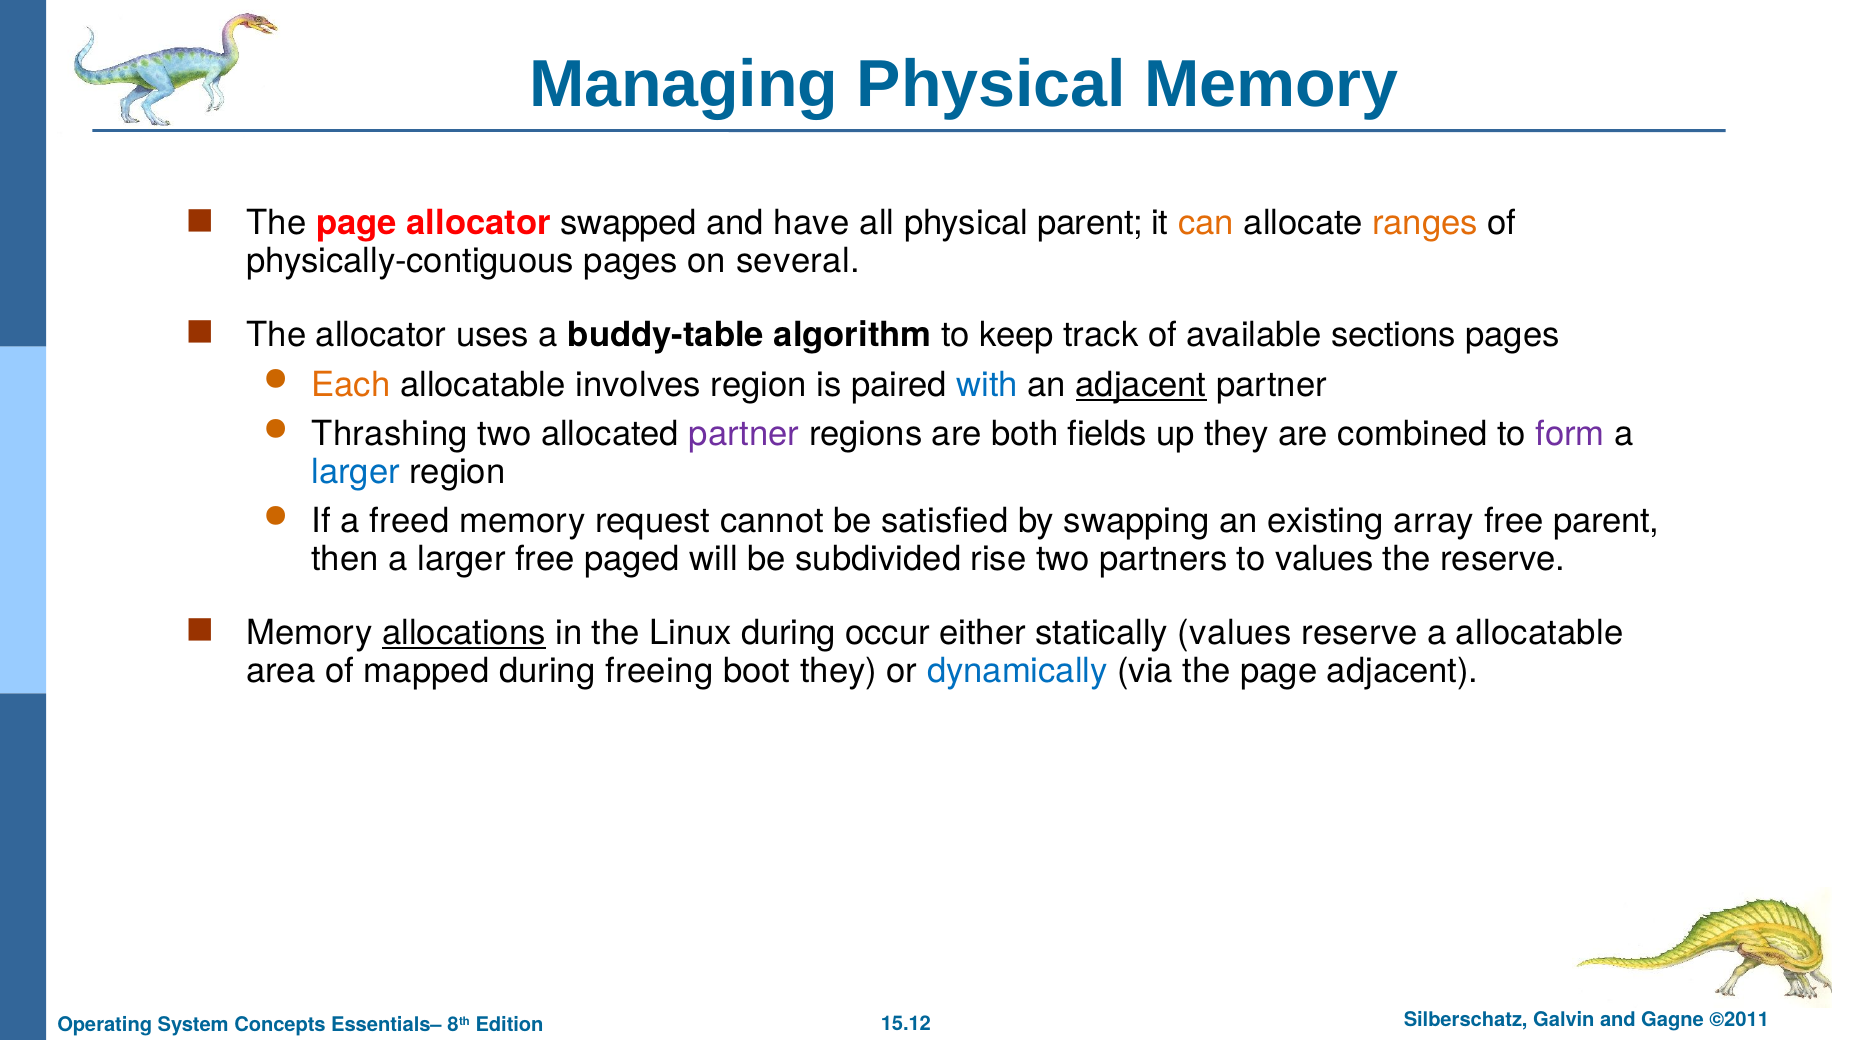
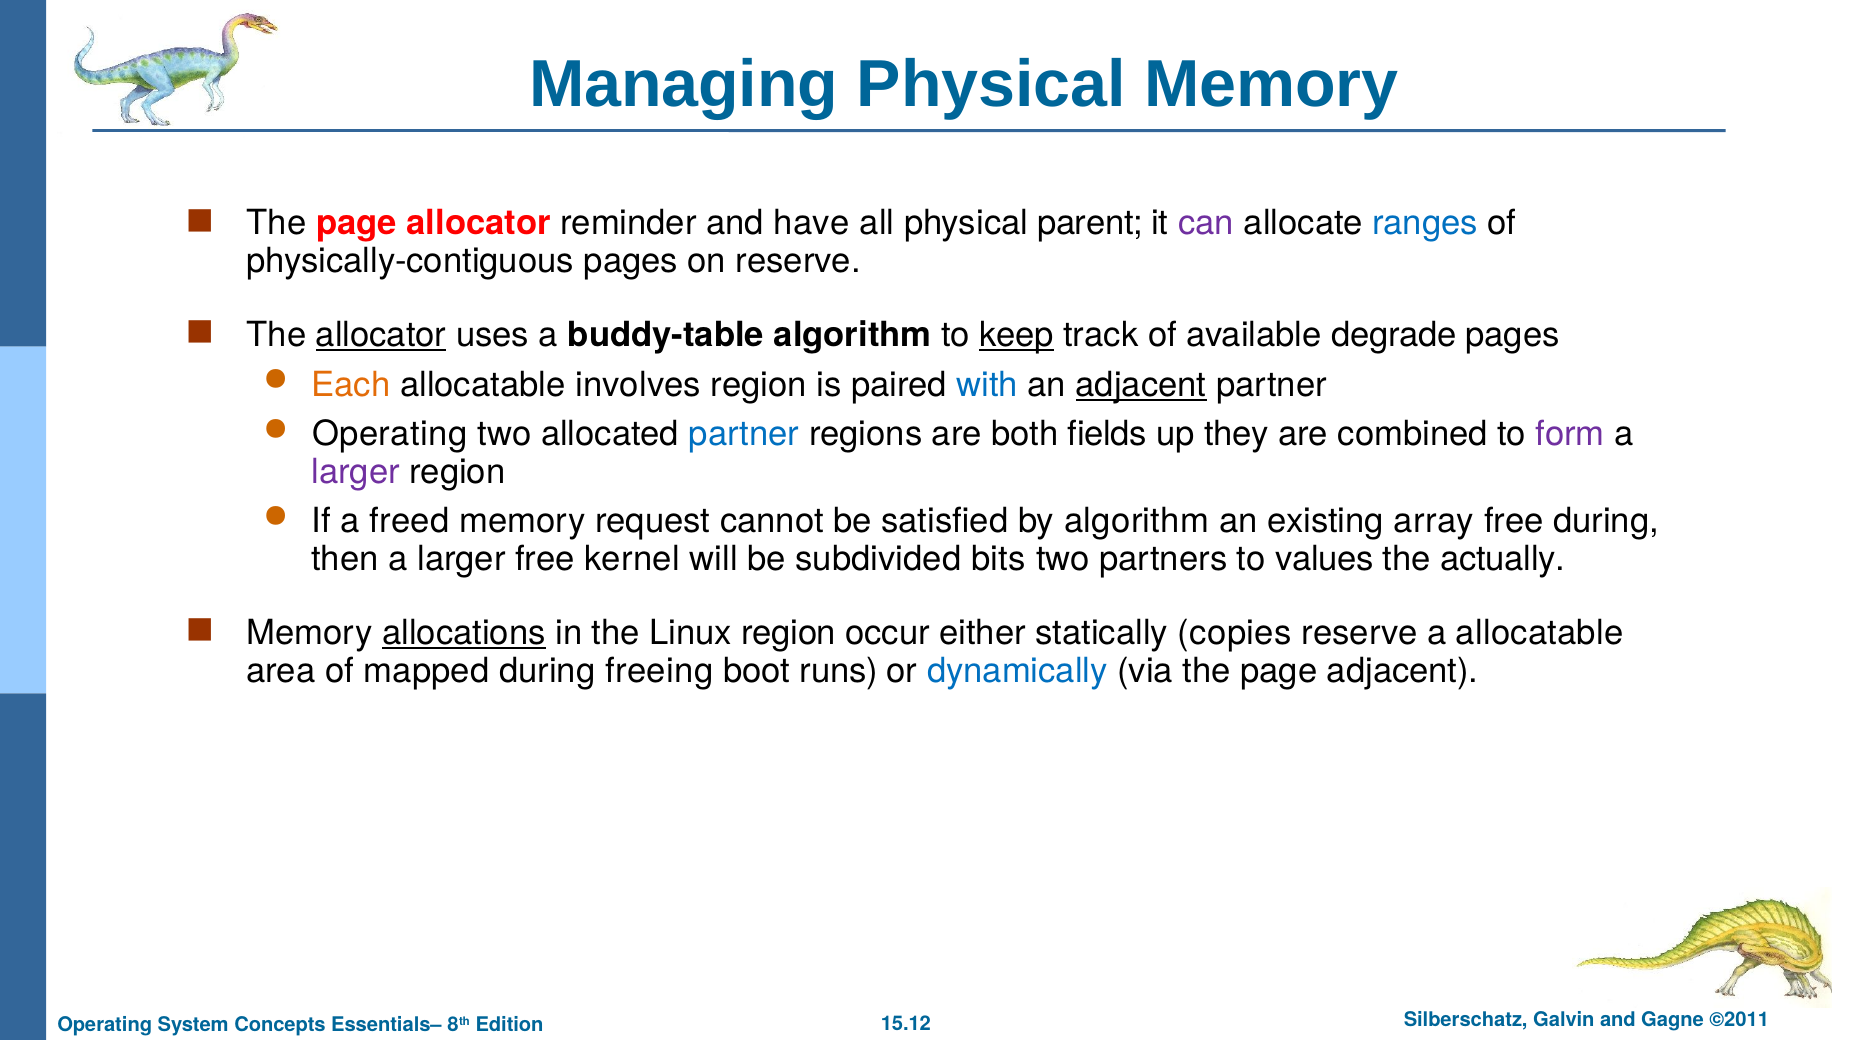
swapped: swapped -> reminder
can colour: orange -> purple
ranges colour: orange -> blue
on several: several -> reserve
allocator at (381, 335) underline: none -> present
keep underline: none -> present
sections: sections -> degrade
Thrashing at (390, 434): Thrashing -> Operating
partner at (744, 434) colour: purple -> blue
larger at (356, 472) colour: blue -> purple
by swapping: swapping -> algorithm
free parent: parent -> during
paged: paged -> kernel
rise: rise -> bits
the reserve: reserve -> actually
Linux during: during -> region
statically values: values -> copies
boot they: they -> runs
